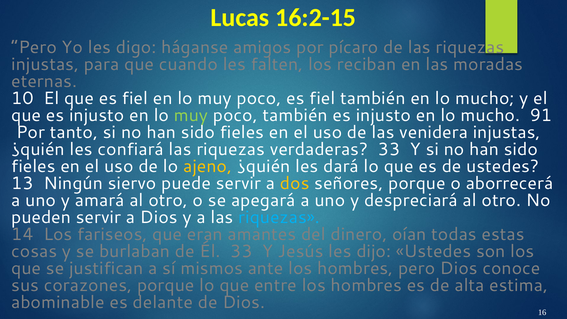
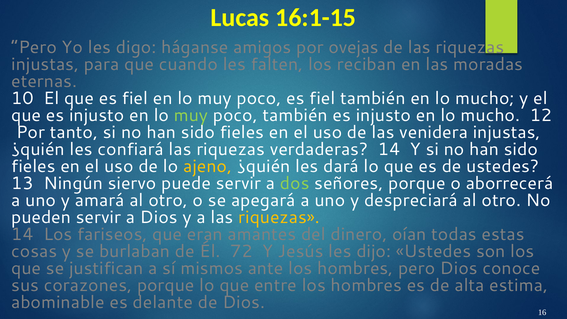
16:2-15: 16:2-15 -> 16:1-15
pícaro: pícaro -> ovejas
91: 91 -> 12
verdaderas 33: 33 -> 14
dos colour: yellow -> light green
riquezas at (279, 217) colour: light blue -> yellow
Él 33: 33 -> 72
